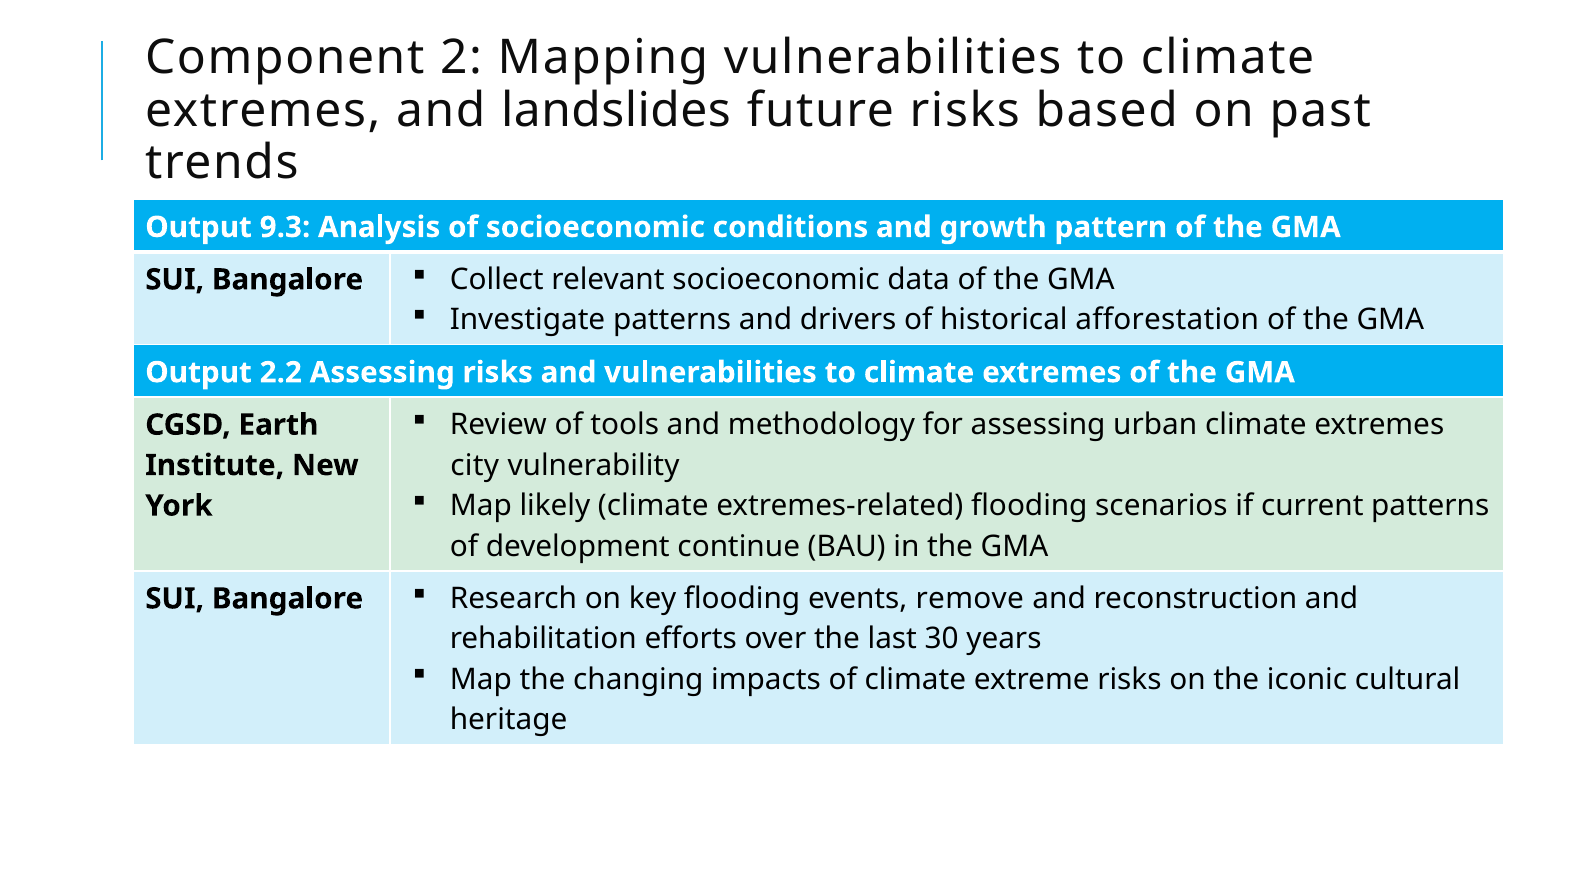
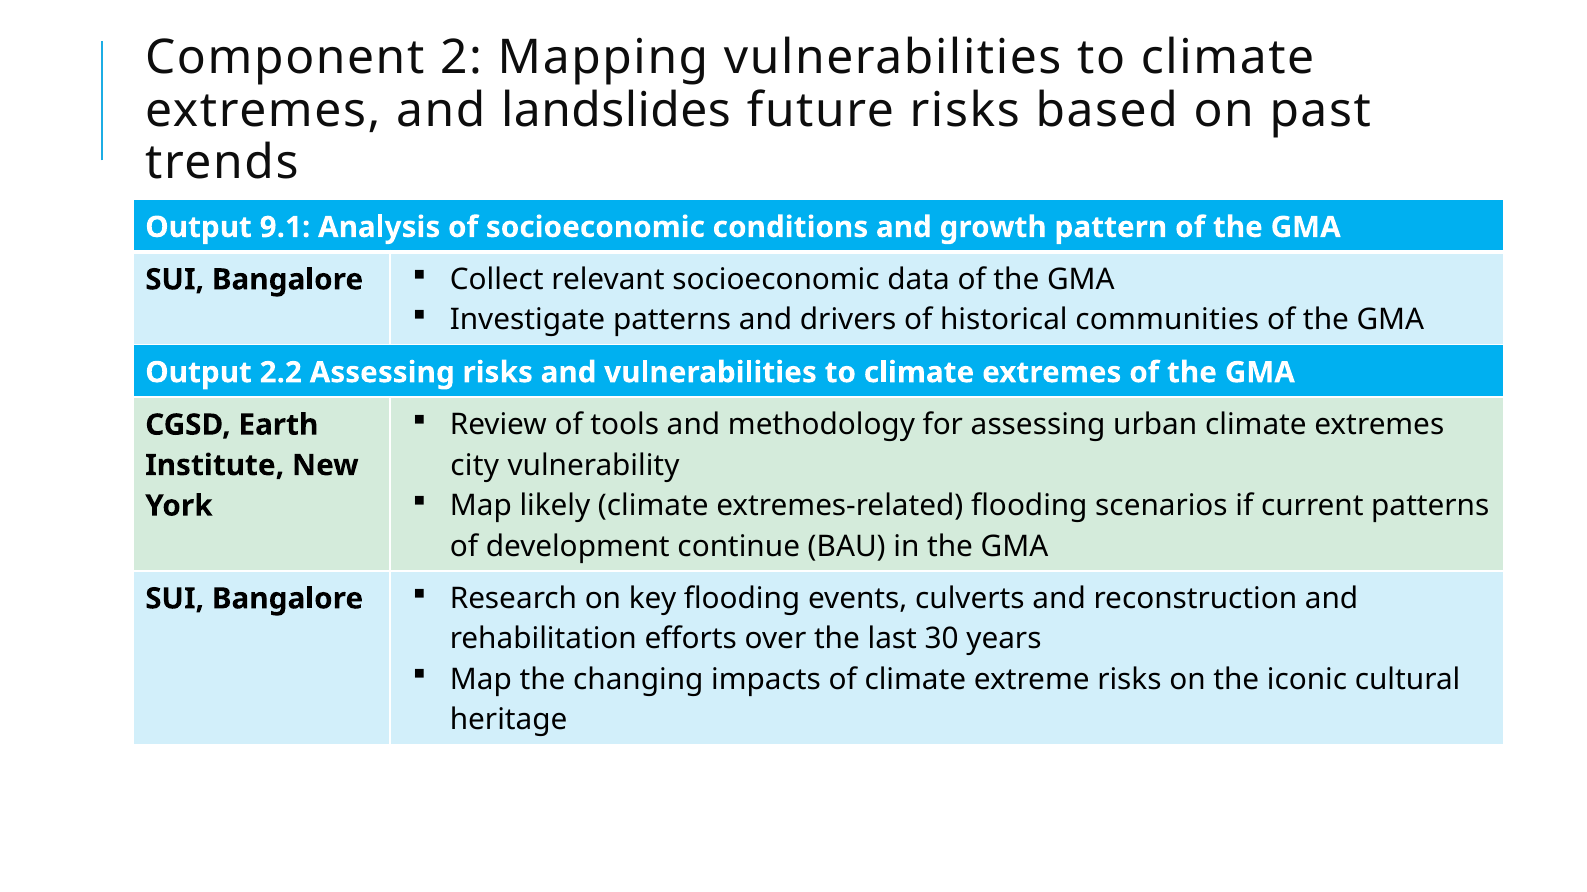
9.3: 9.3 -> 9.1
afforestation: afforestation -> communities
remove: remove -> culverts
